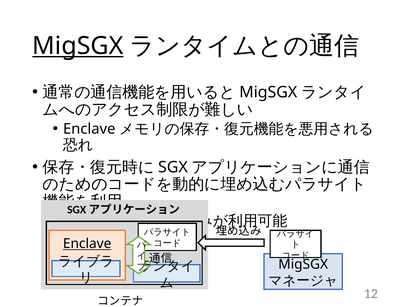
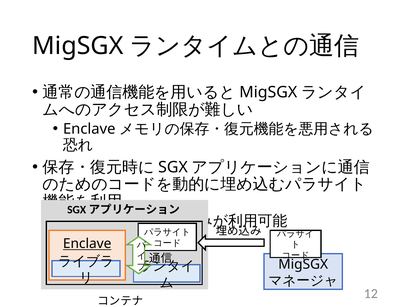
MigSGX at (78, 46) underline: present -> none
